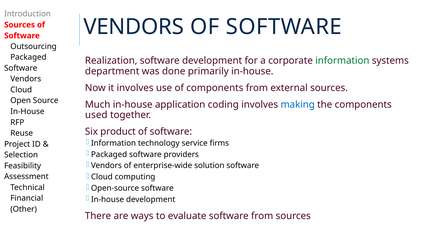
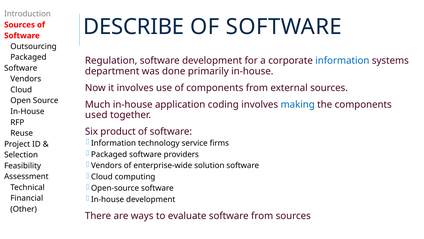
VENDORS at (134, 27): VENDORS -> DESCRIBE
Realization: Realization -> Regulation
information at (342, 60) colour: green -> blue
